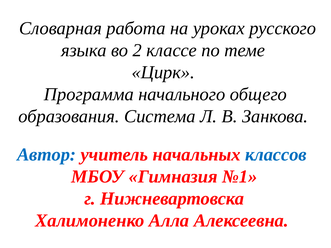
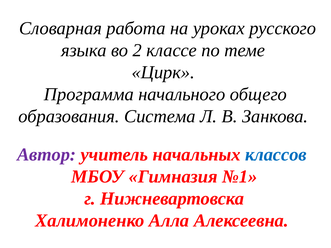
Автор colour: blue -> purple
